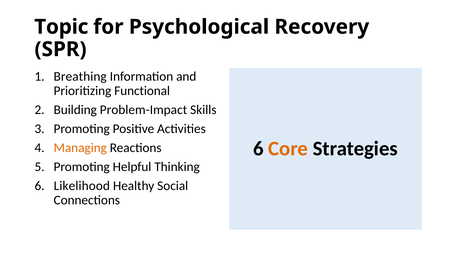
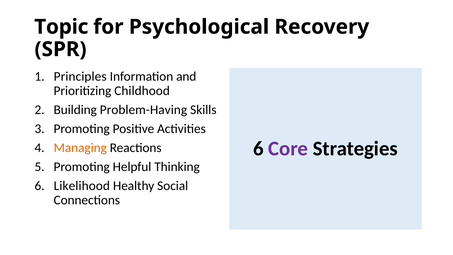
Breathing: Breathing -> Principles
Functional: Functional -> Childhood
Problem-Impact: Problem-Impact -> Problem-Having
Core colour: orange -> purple
